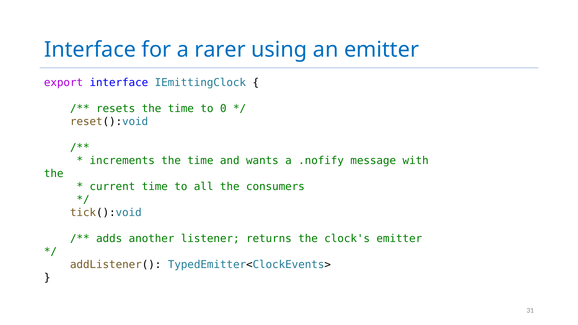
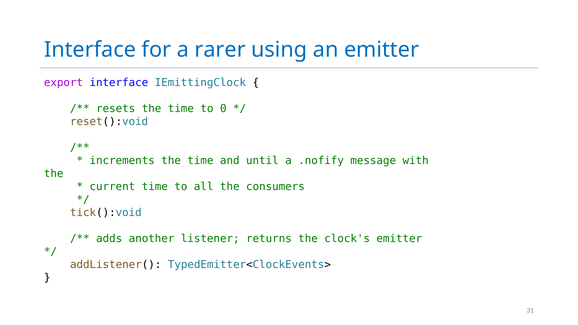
wants: wants -> until
